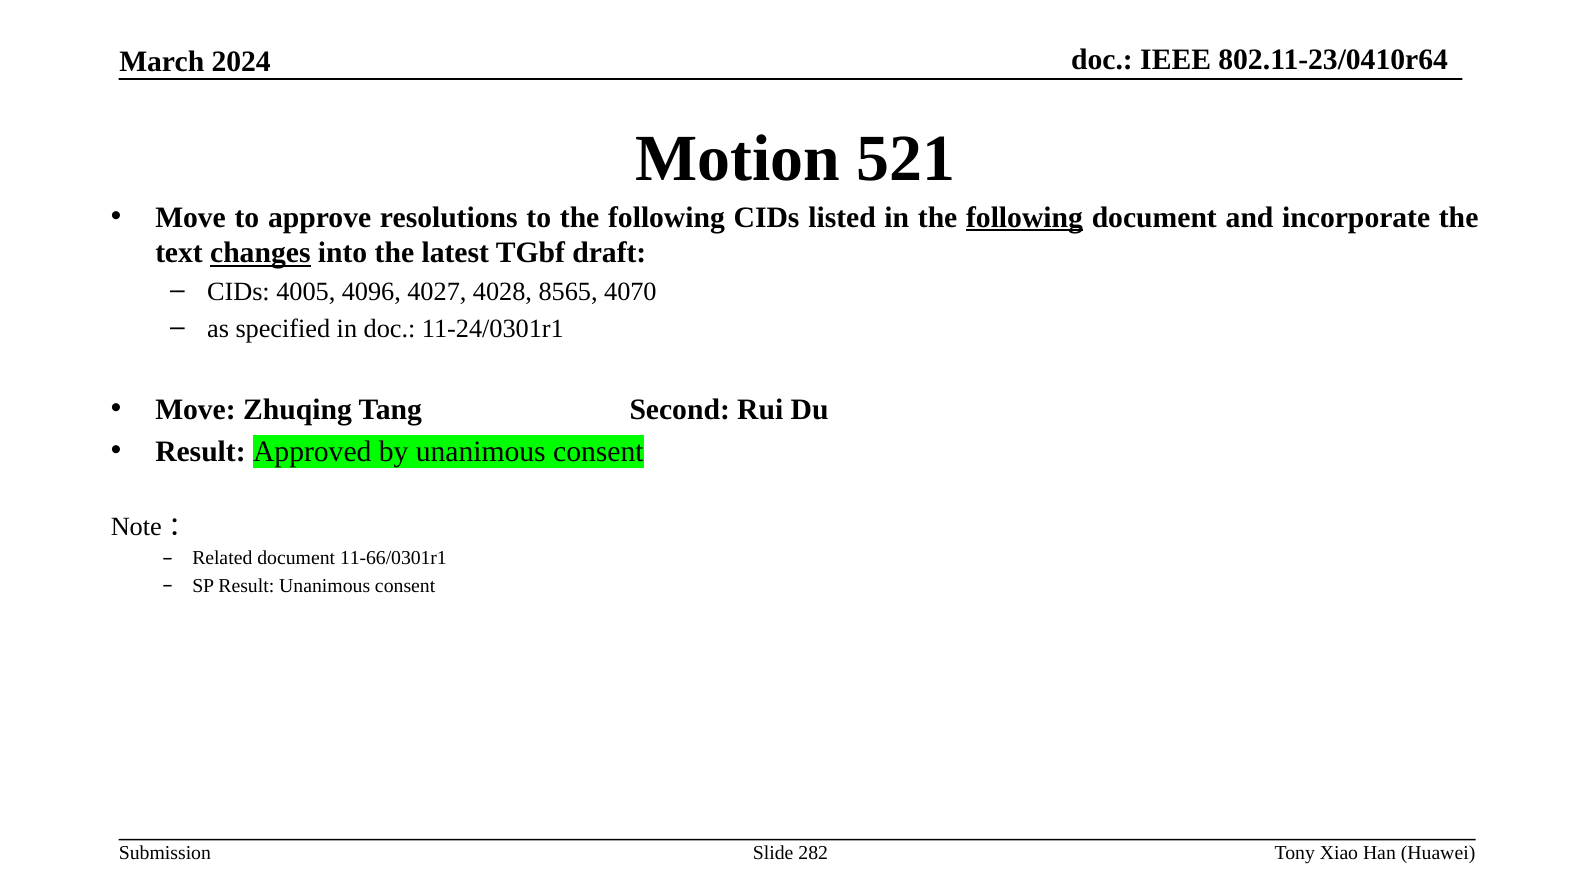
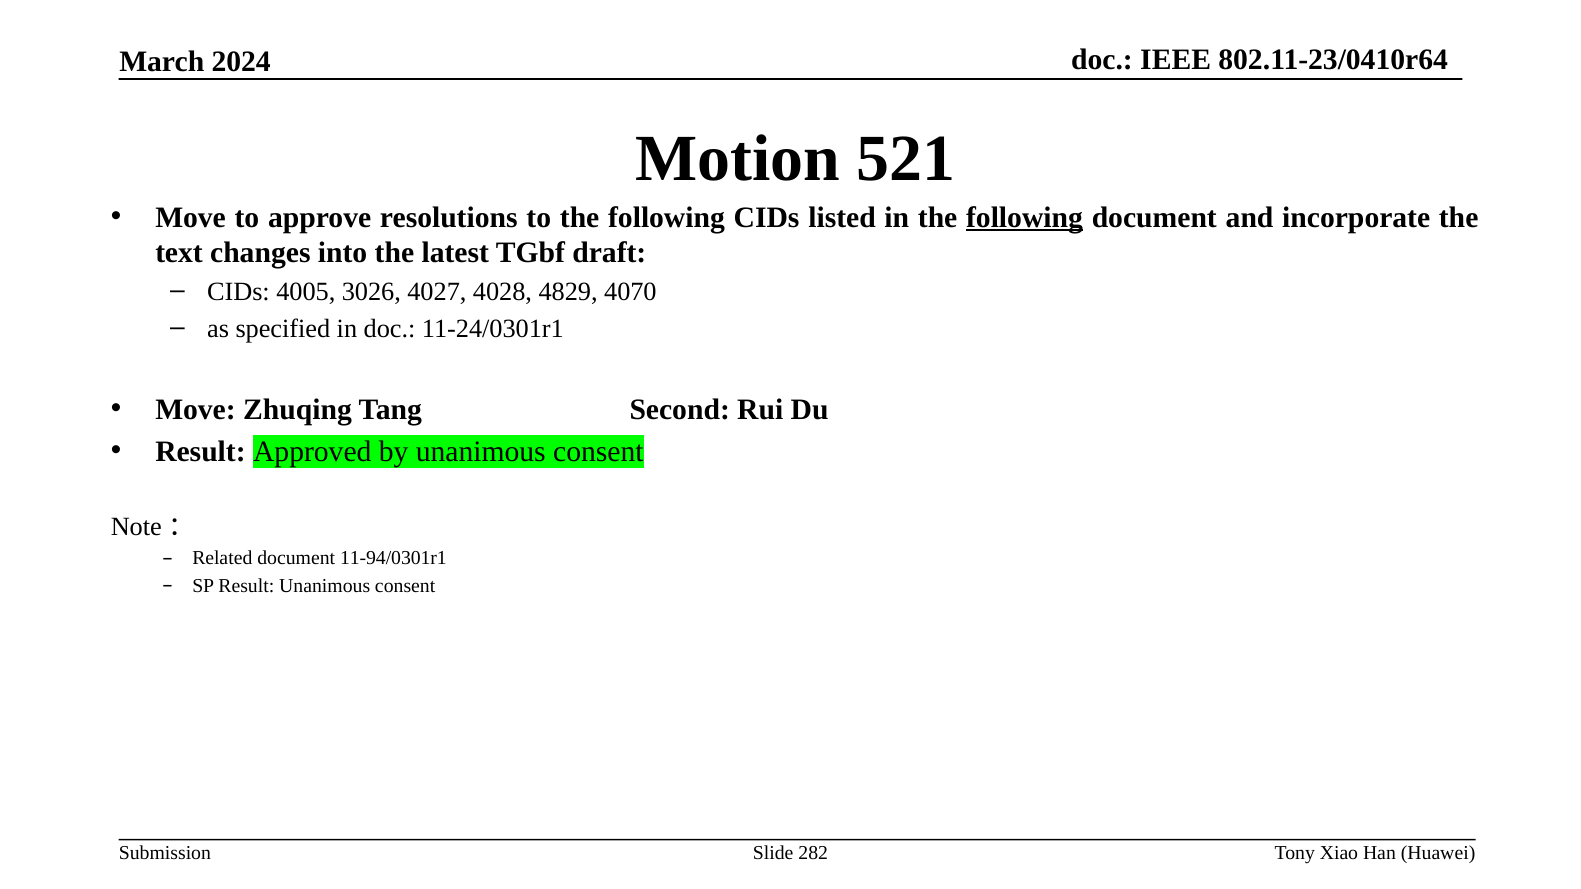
changes underline: present -> none
4096: 4096 -> 3026
8565: 8565 -> 4829
11-66/0301r1: 11-66/0301r1 -> 11-94/0301r1
